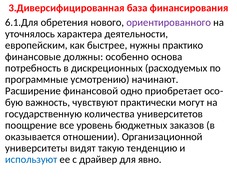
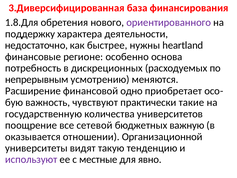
6.1.Для: 6.1.Для -> 1.8.Для
уточнялось: уточнялось -> поддержку
европейским: европейским -> недостаточно
практико: практико -> heartland
должны: должны -> регионе
программные: программные -> непрерывным
начинают: начинают -> меняются
могут: могут -> такие
уровень: уровень -> сетевой
заказов: заказов -> важную
используют colour: blue -> purple
драйвер: драйвер -> местные
